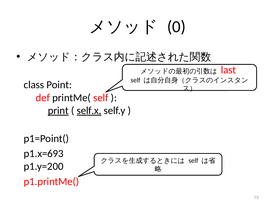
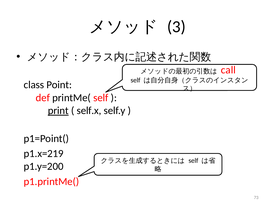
0: 0 -> 3
last: last -> call
self.x underline: present -> none
p1.x=693: p1.x=693 -> p1.x=219
